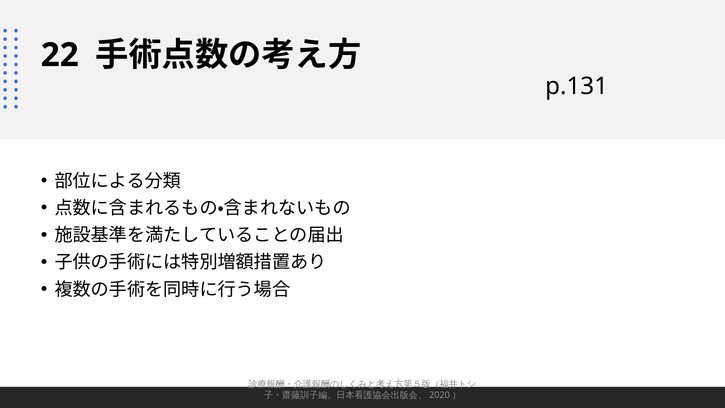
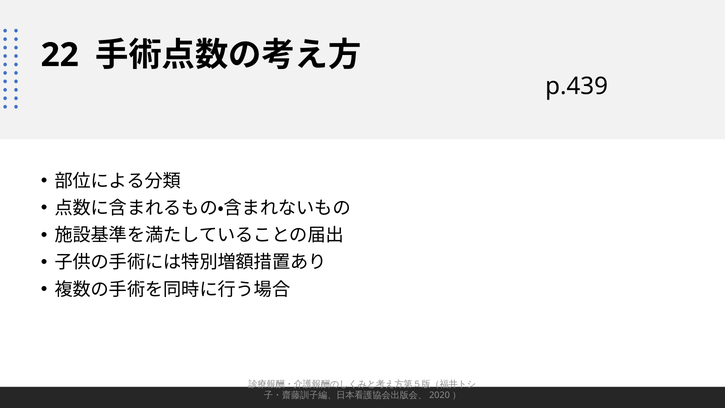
p.131: p.131 -> p.439
